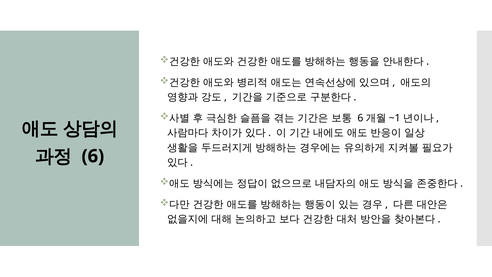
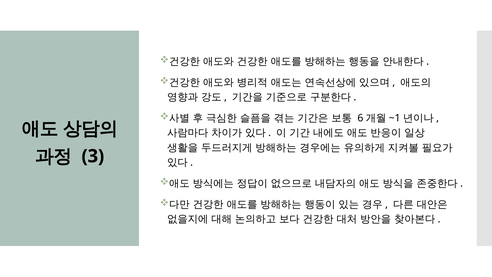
6: 6 -> 3
